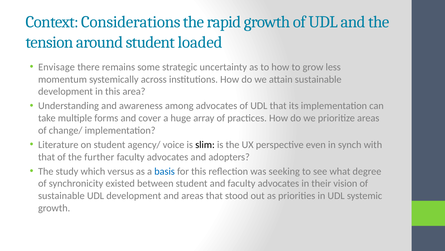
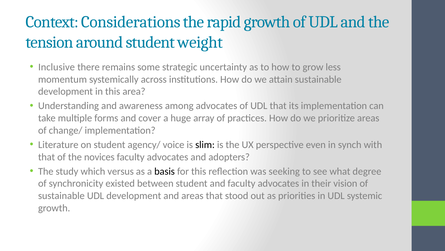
loaded: loaded -> weight
Envisage: Envisage -> Inclusive
further: further -> novices
basis colour: blue -> black
